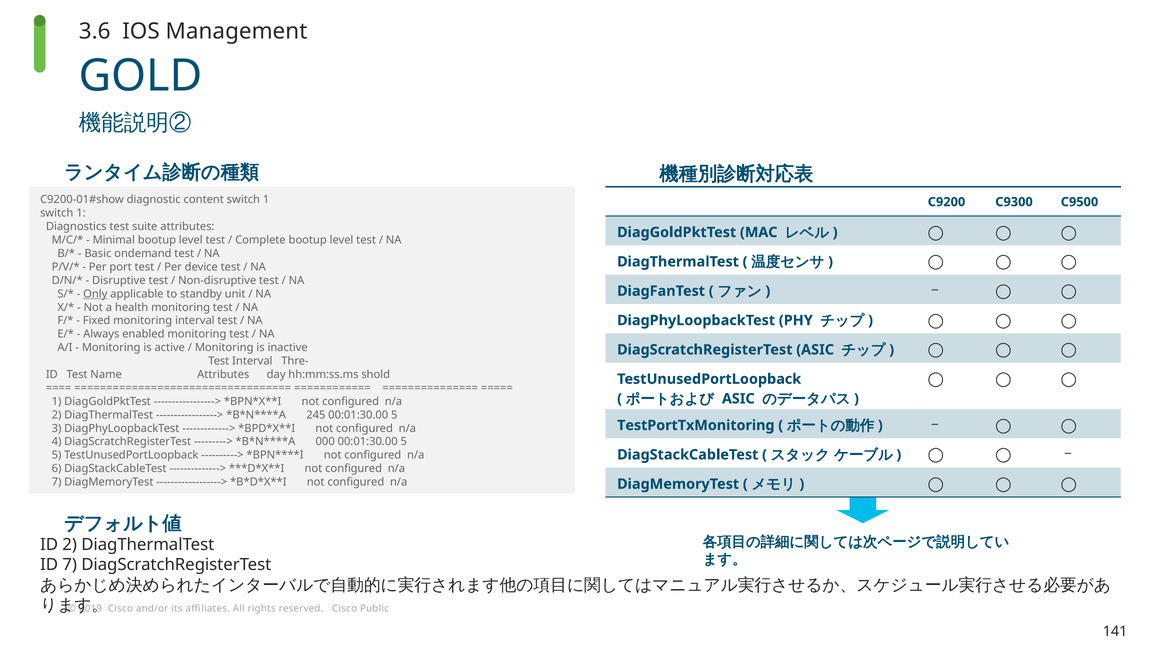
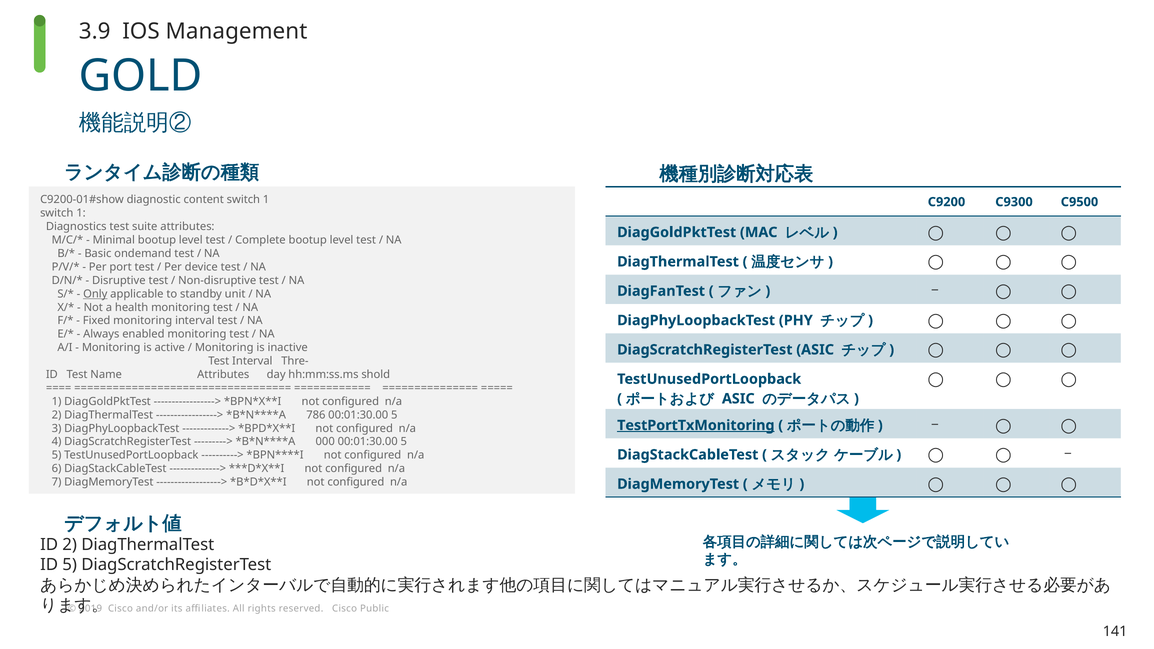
3.6: 3.6 -> 3.9
245: 245 -> 786
TestPortTxMonitoring underline: none -> present
ID 7: 7 -> 5
